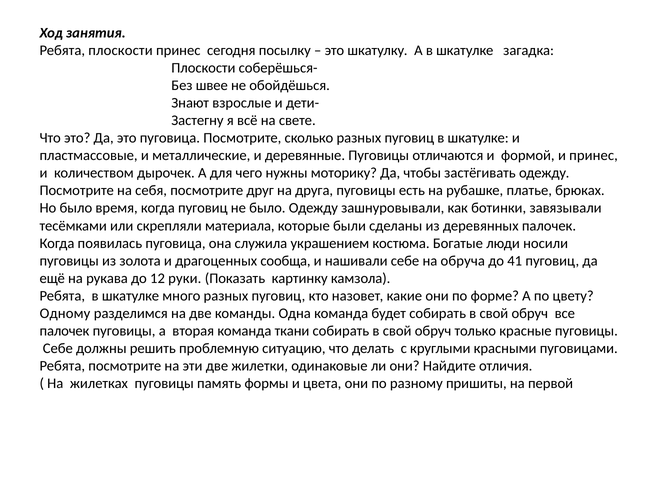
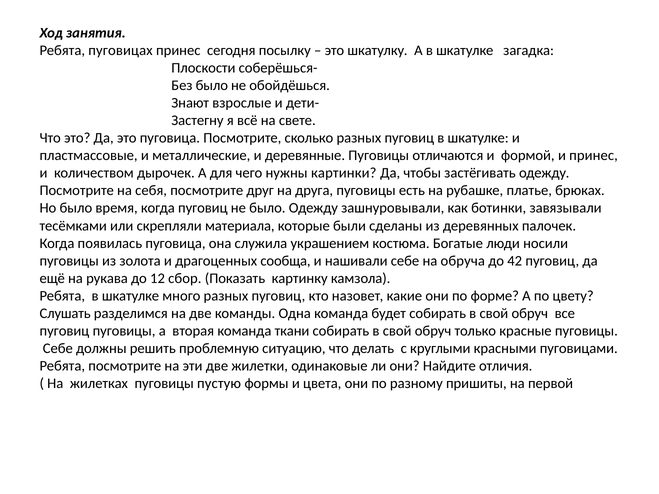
Ребята плоскости: плоскости -> пуговицах
Без швее: швее -> было
моторику: моторику -> картинки
41: 41 -> 42
руки: руки -> сбор
Одному: Одному -> Слушать
палочек at (64, 331): палочек -> пуговиц
память: память -> пустую
